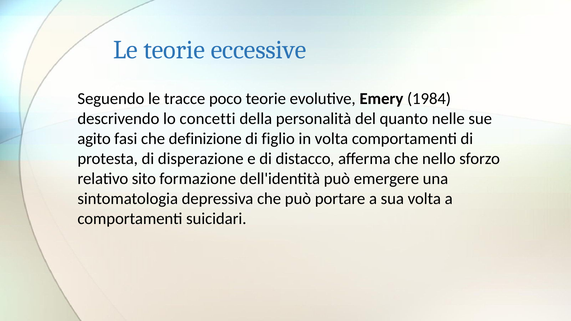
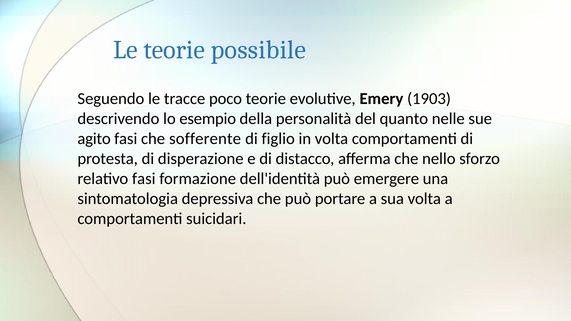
eccessive: eccessive -> possibile
1984: 1984 -> 1903
concetti: concetti -> esempio
definizione: definizione -> sofferente
relativo sito: sito -> fasi
